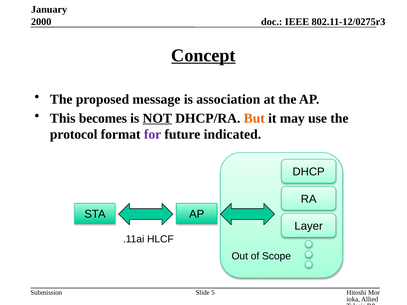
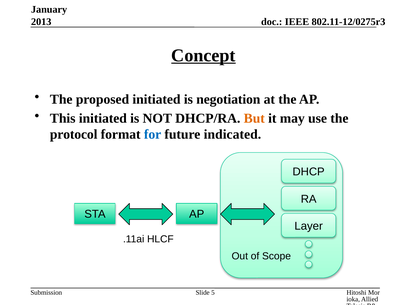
2000: 2000 -> 2013
proposed message: message -> initiated
association: association -> negotiation
This becomes: becomes -> initiated
NOT underline: present -> none
for colour: purple -> blue
